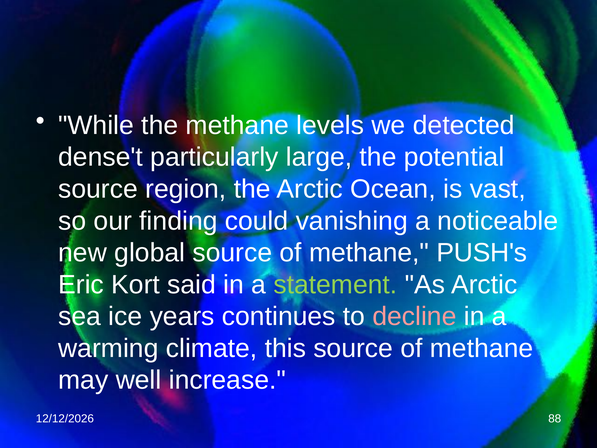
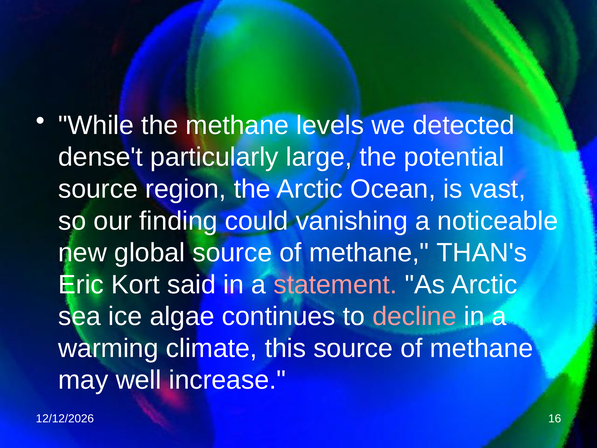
PUSH's: PUSH's -> THAN's
statement colour: light green -> pink
years: years -> algae
88: 88 -> 16
